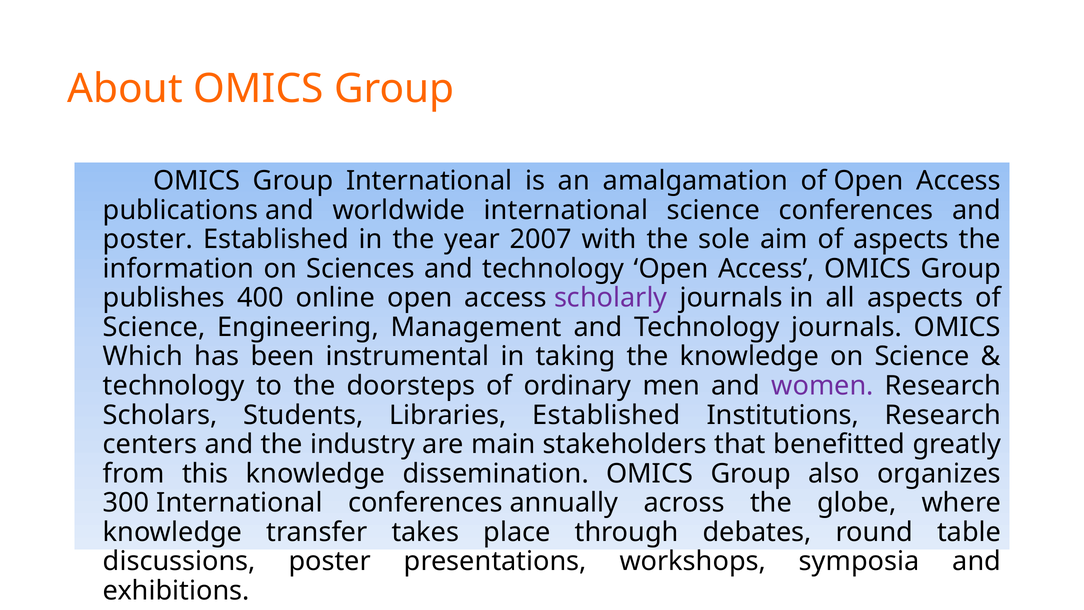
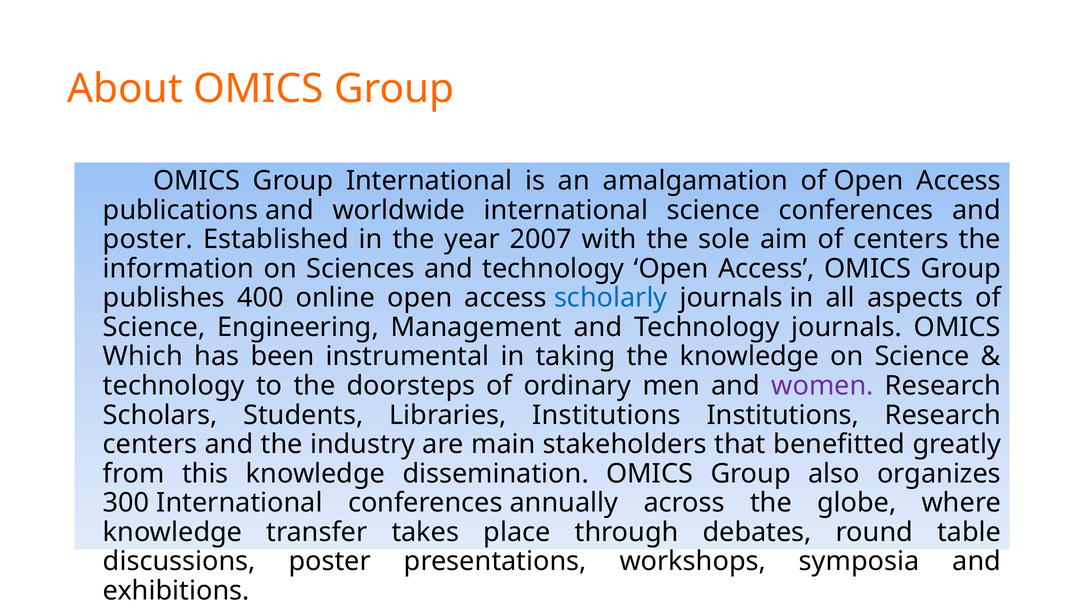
of aspects: aspects -> centers
scholarly colour: purple -> blue
Libraries Established: Established -> Institutions
